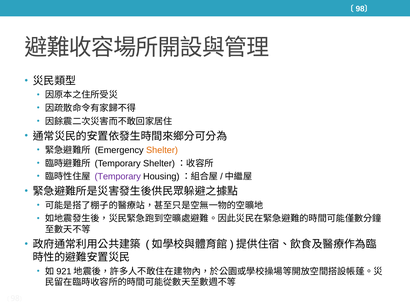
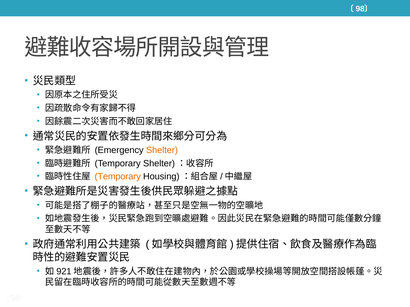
Temporary at (118, 177) colour: purple -> orange
